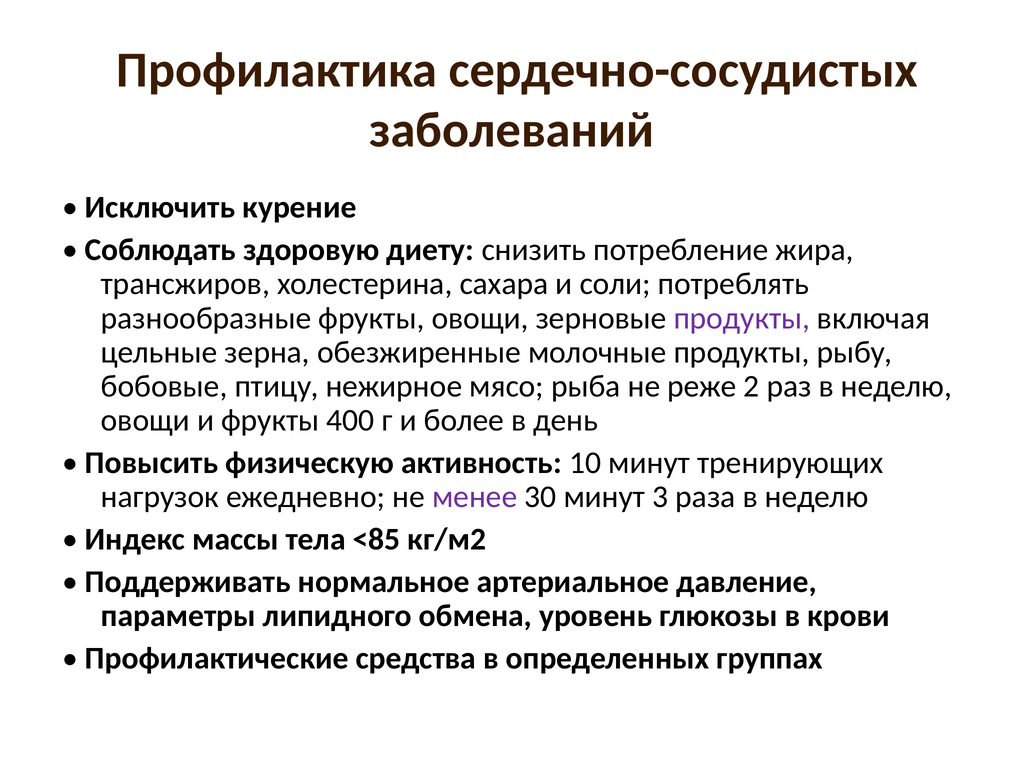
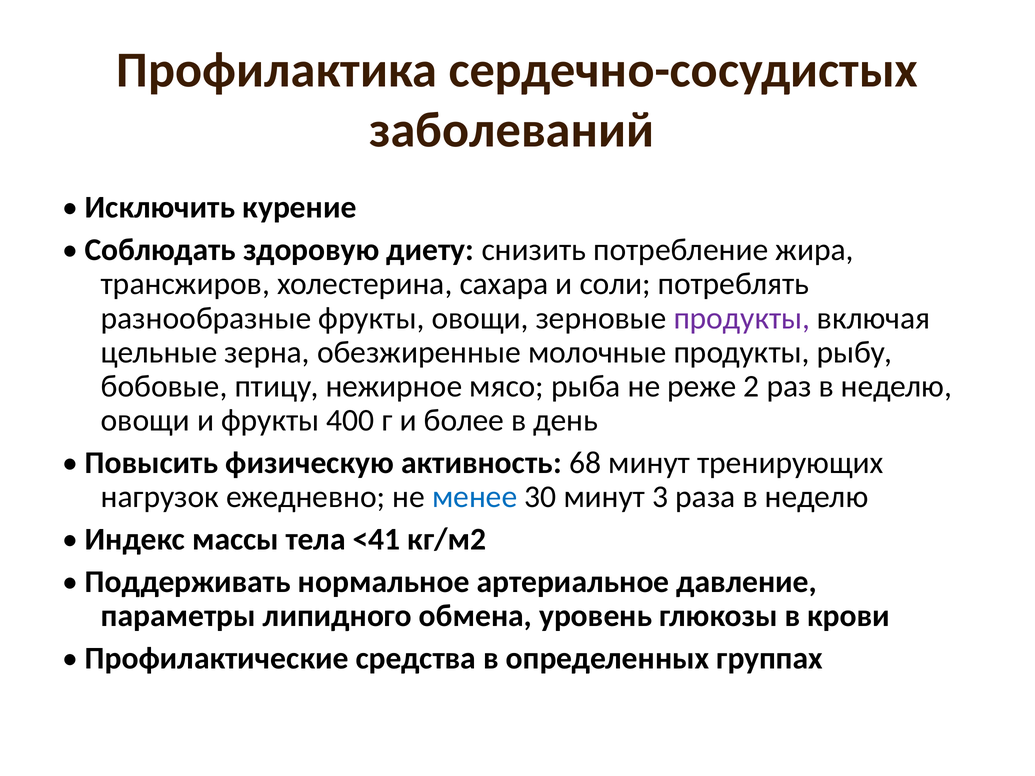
10: 10 -> 68
менее colour: purple -> blue
<85: <85 -> <41
